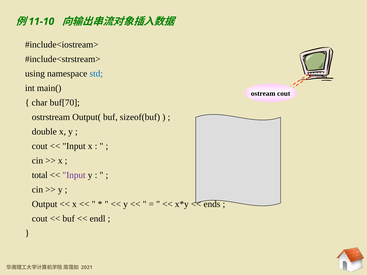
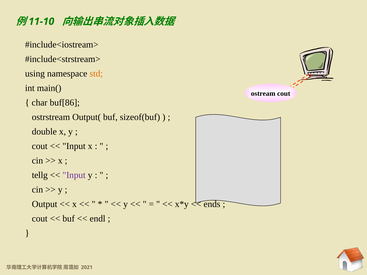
std colour: blue -> orange
buf[70: buf[70 -> buf[86
total: total -> tellg
